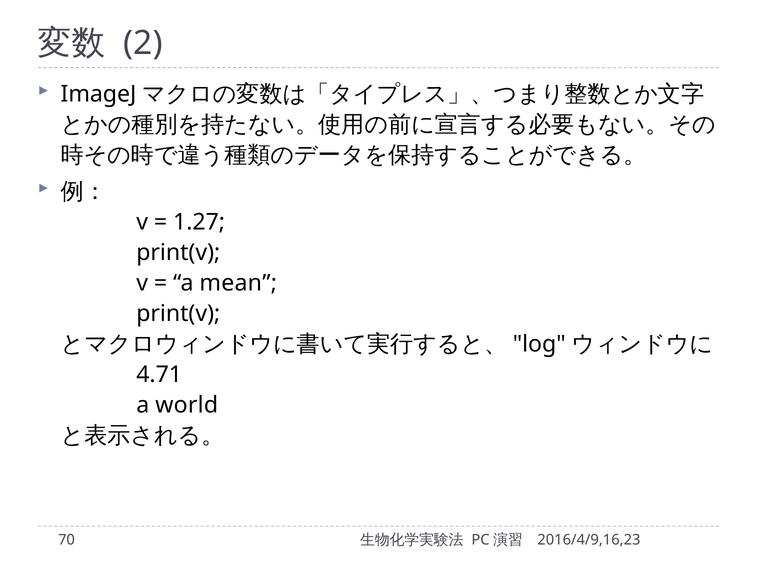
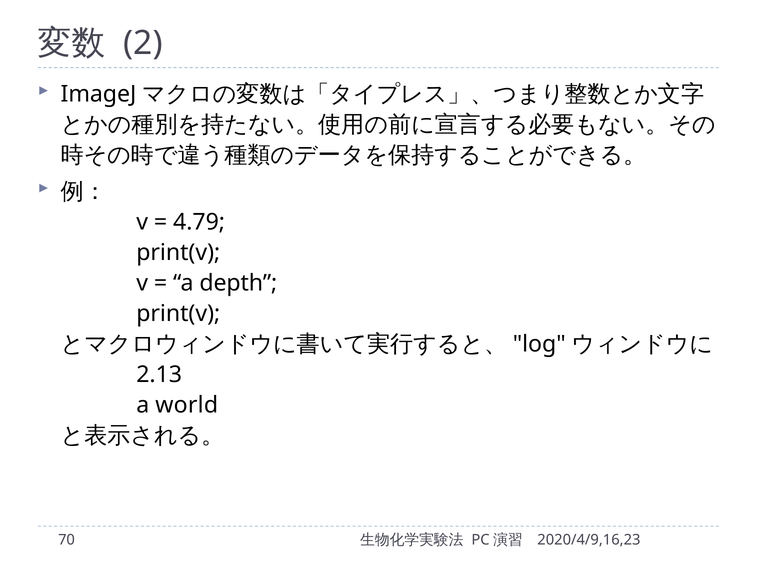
1.27: 1.27 -> 4.79
mean: mean -> depth
4.71: 4.71 -> 2.13
2016/4/9,16,23: 2016/4/9,16,23 -> 2020/4/9,16,23
